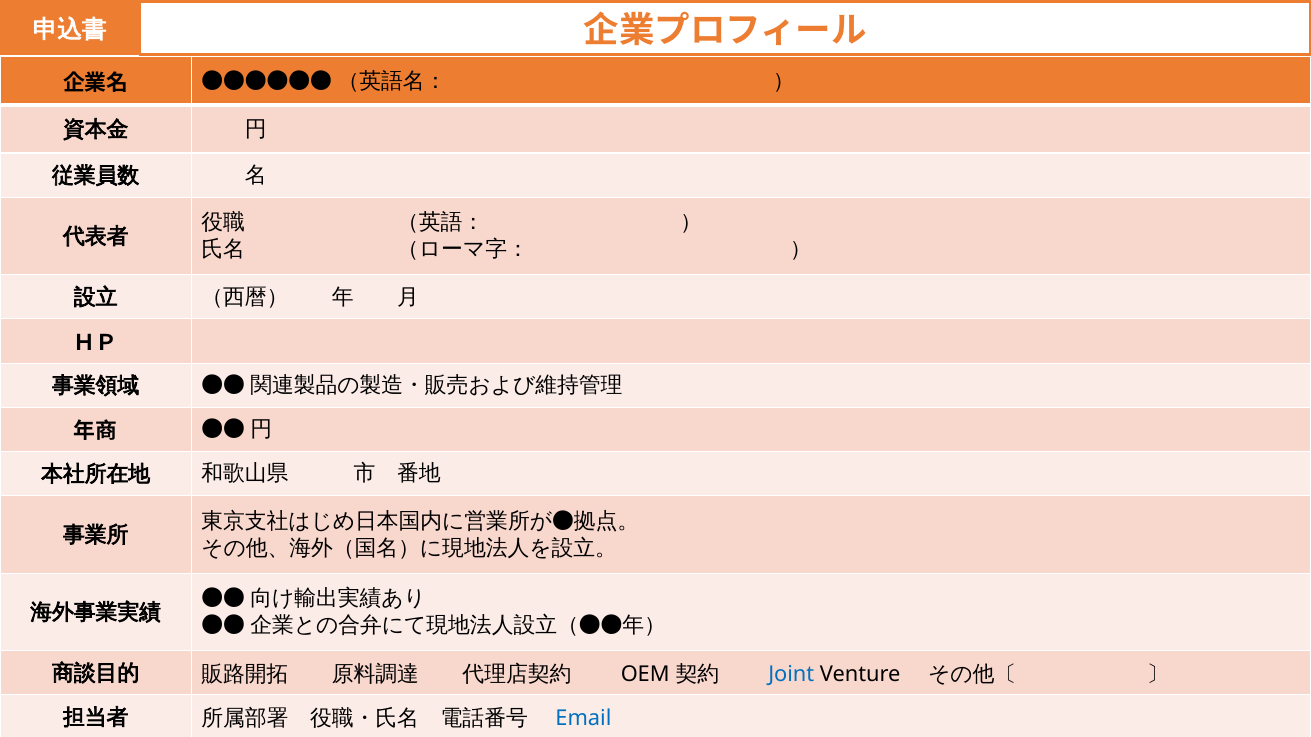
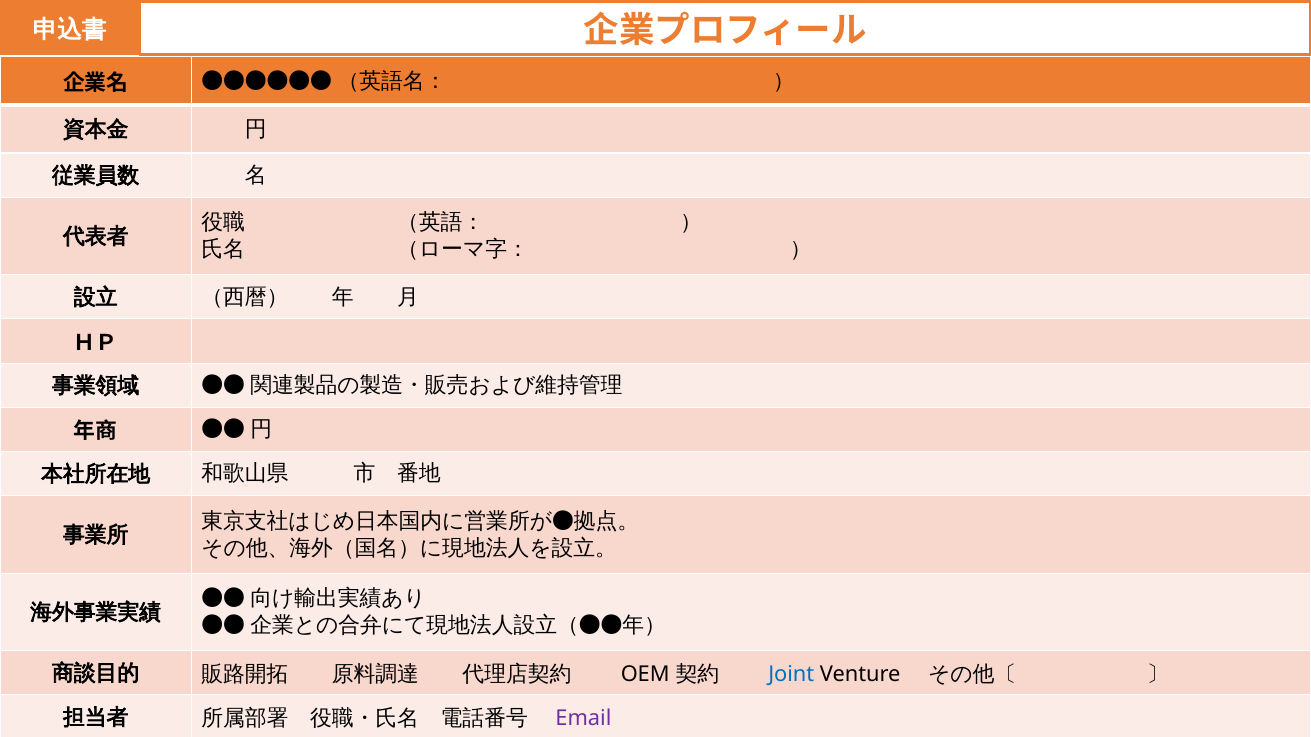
Email colour: blue -> purple
